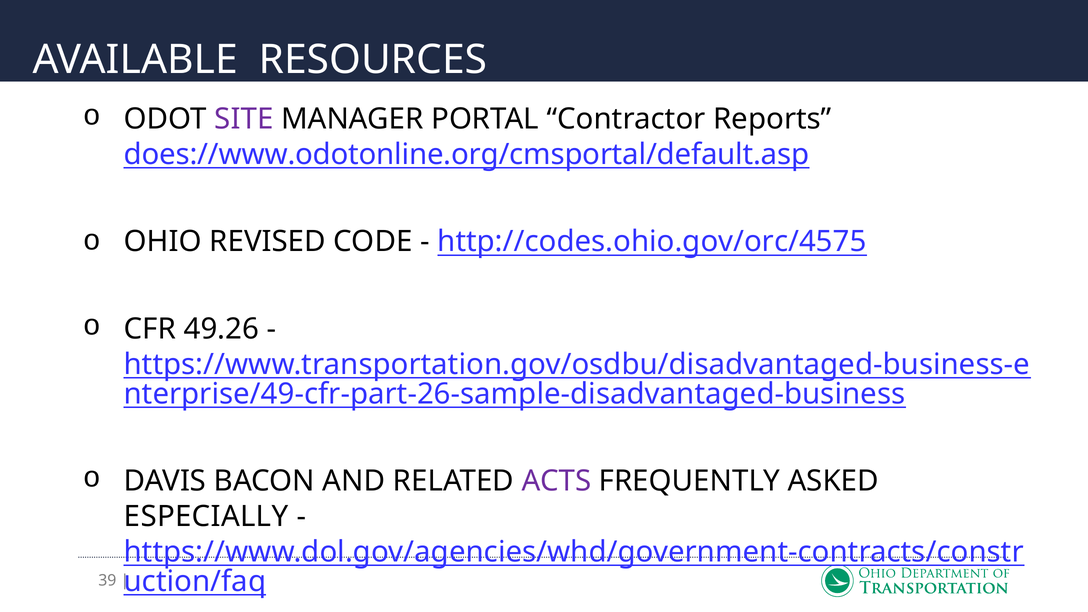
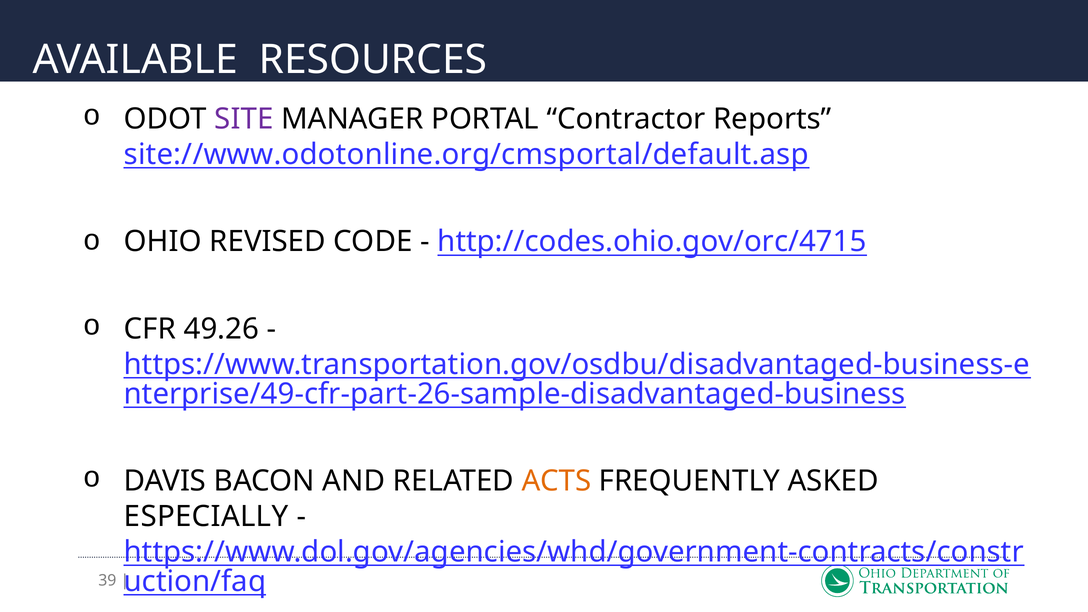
does://www.odotonline.org/cmsportal/default.asp: does://www.odotonline.org/cmsportal/default.asp -> site://www.odotonline.org/cmsportal/default.asp
http://codes.ohio.gov/orc/4575: http://codes.ohio.gov/orc/4575 -> http://codes.ohio.gov/orc/4715
ACTS colour: purple -> orange
